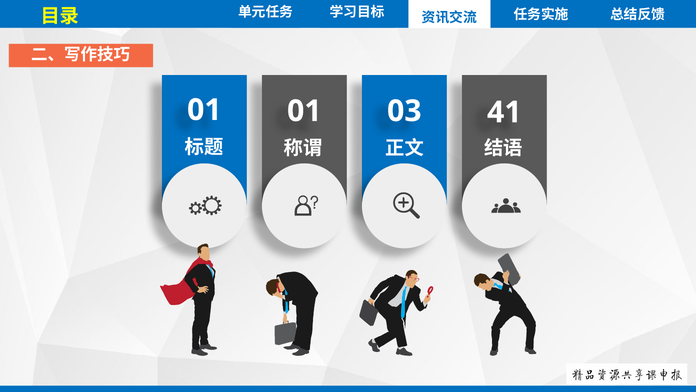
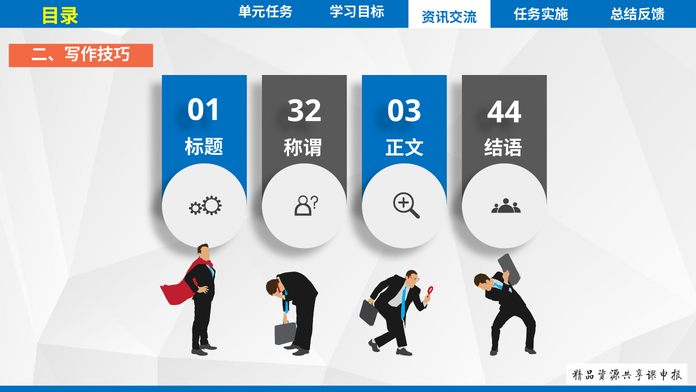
01 01: 01 -> 32
41: 41 -> 44
